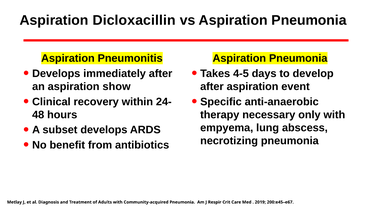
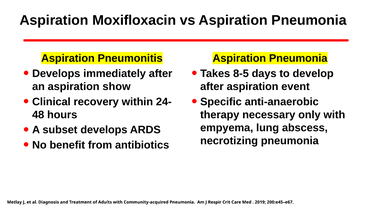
Dicloxacillin: Dicloxacillin -> Moxifloxacin
4-5: 4-5 -> 8-5
